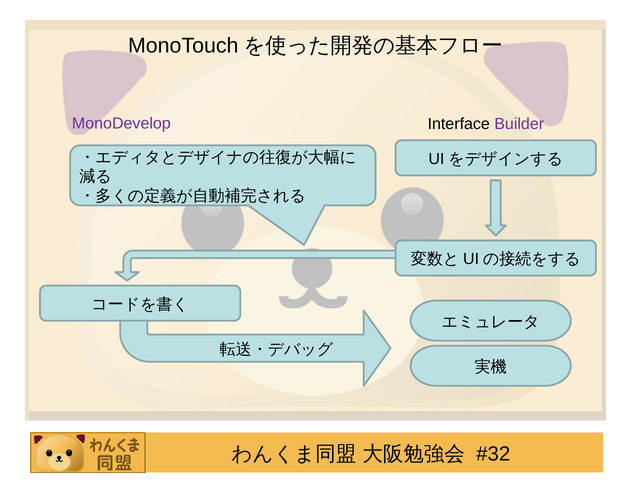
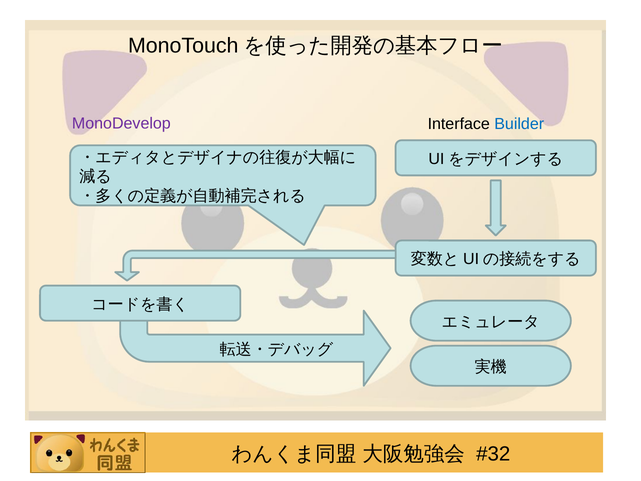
Builder colour: purple -> blue
